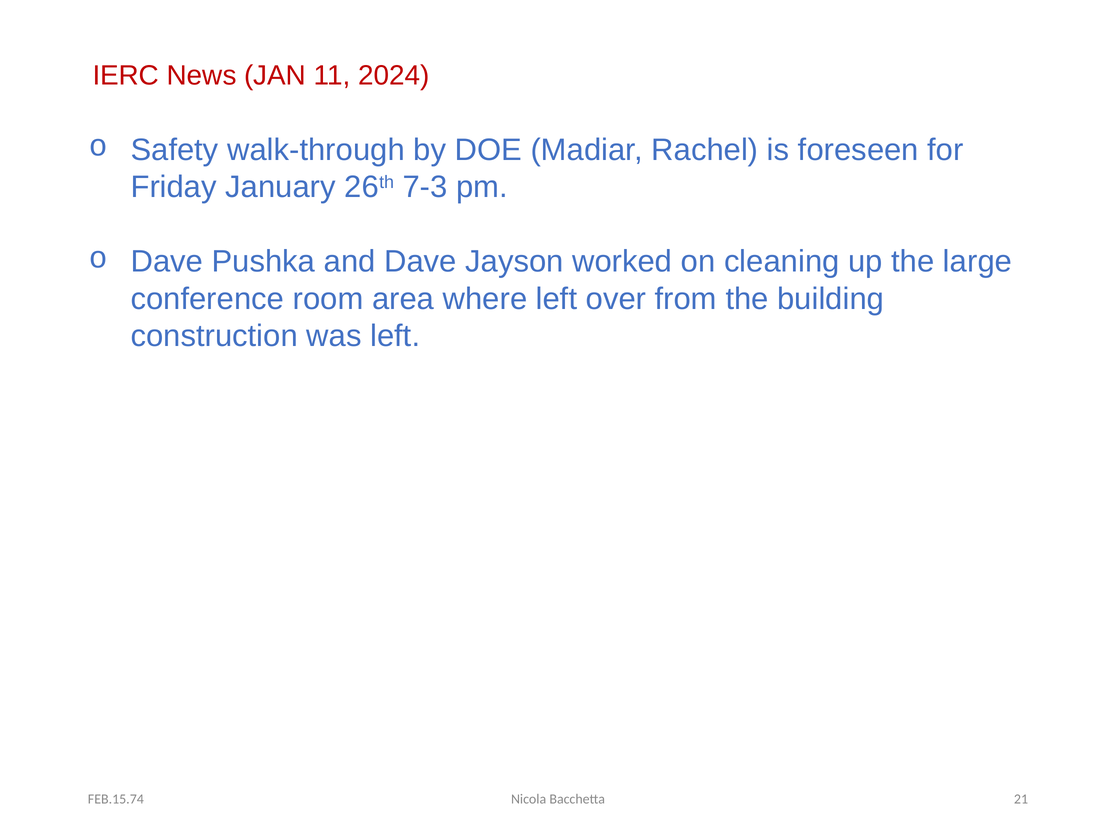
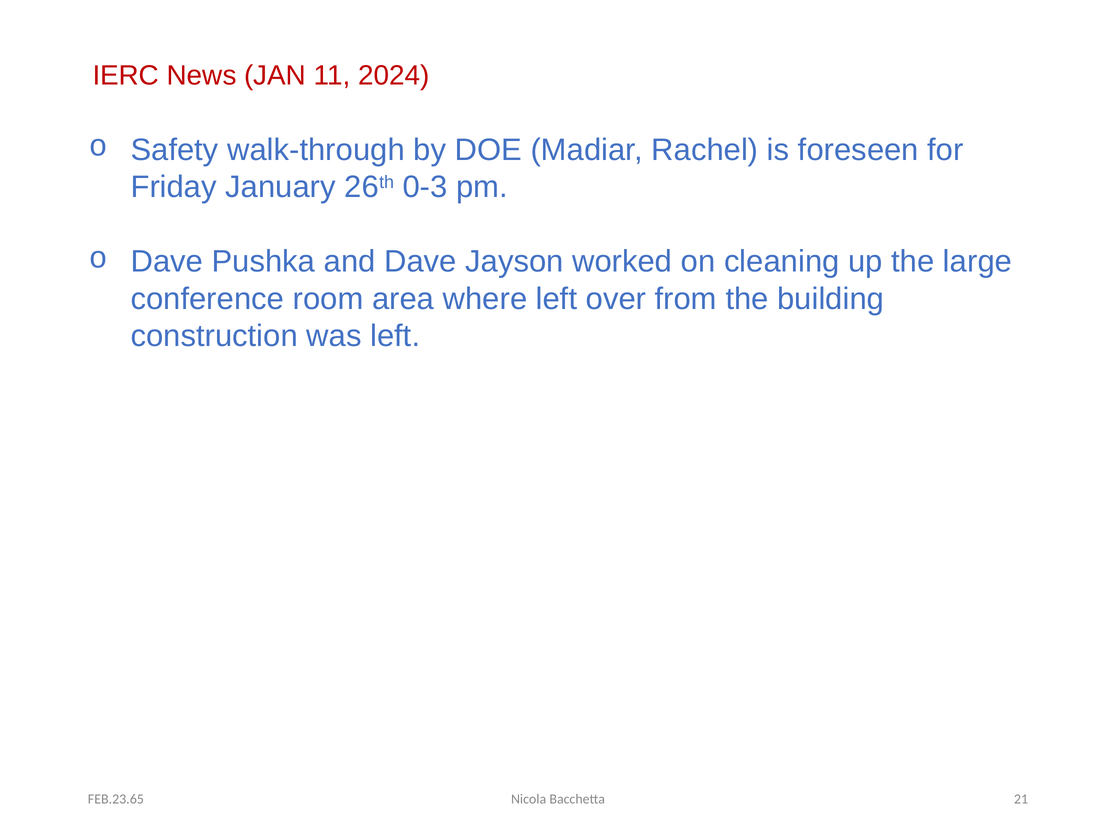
7-3: 7-3 -> 0-3
FEB.15.74: FEB.15.74 -> FEB.23.65
